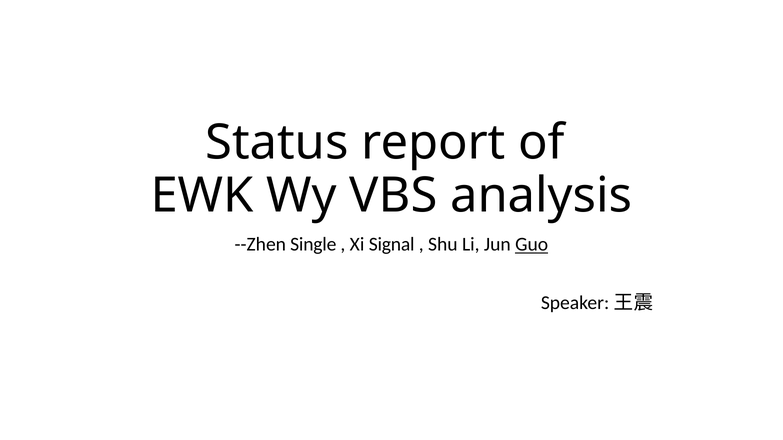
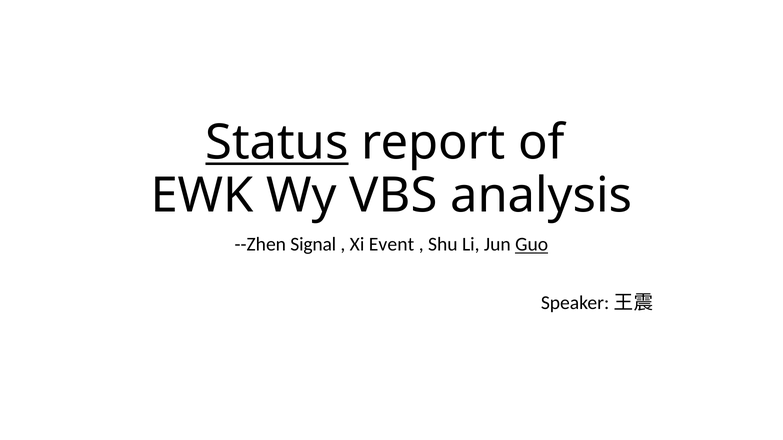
Status underline: none -> present
Single: Single -> Signal
Signal: Signal -> Event
